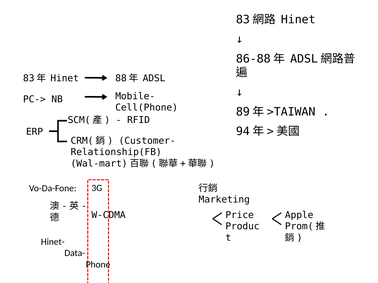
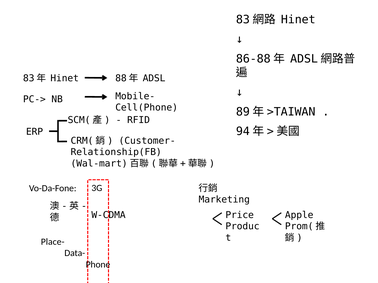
Hinet-: Hinet- -> Place-
